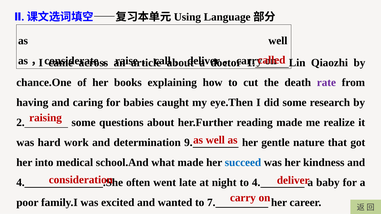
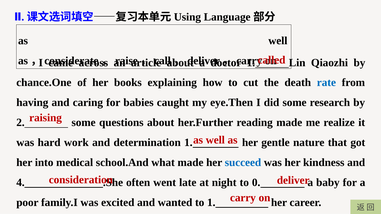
rate colour: purple -> blue
determination 9: 9 -> 1
to 4: 4 -> 0
to 7: 7 -> 1
